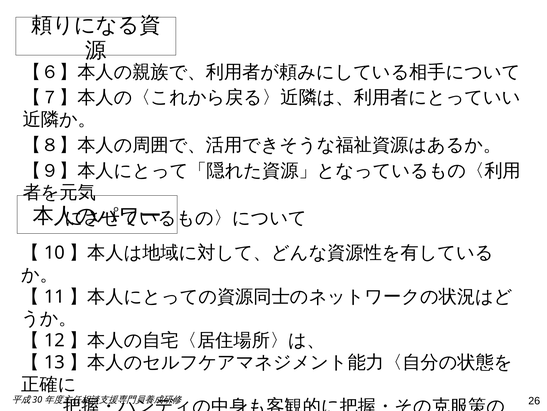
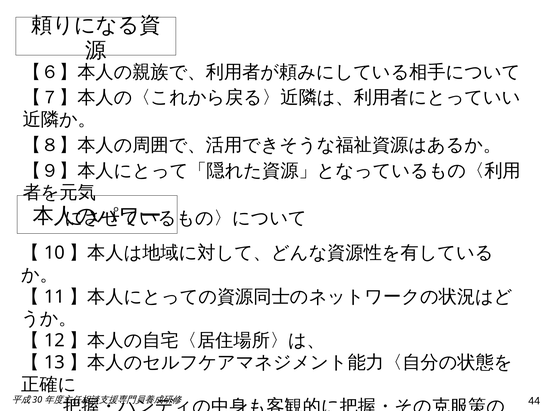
26: 26 -> 44
